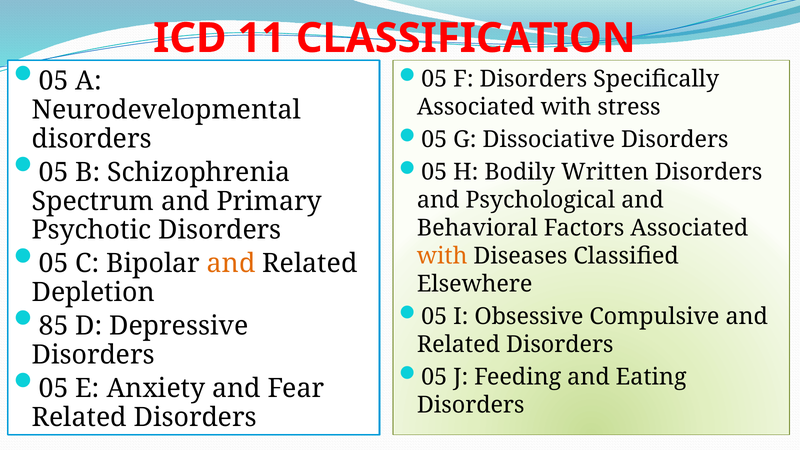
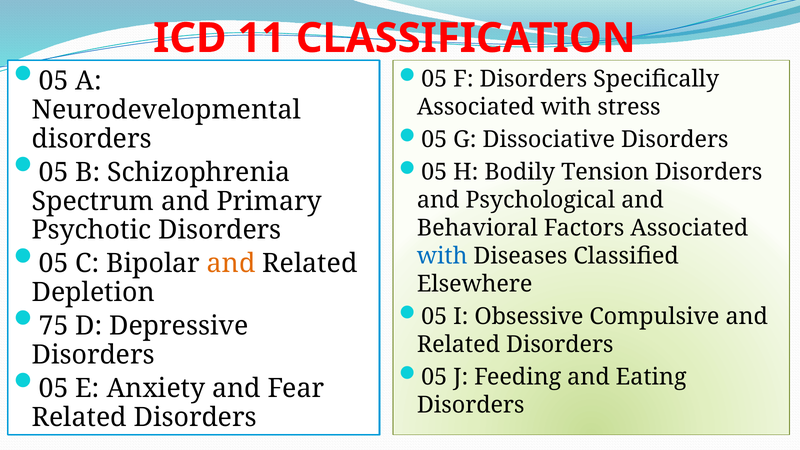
Written: Written -> Tension
with at (442, 256) colour: orange -> blue
85: 85 -> 75
